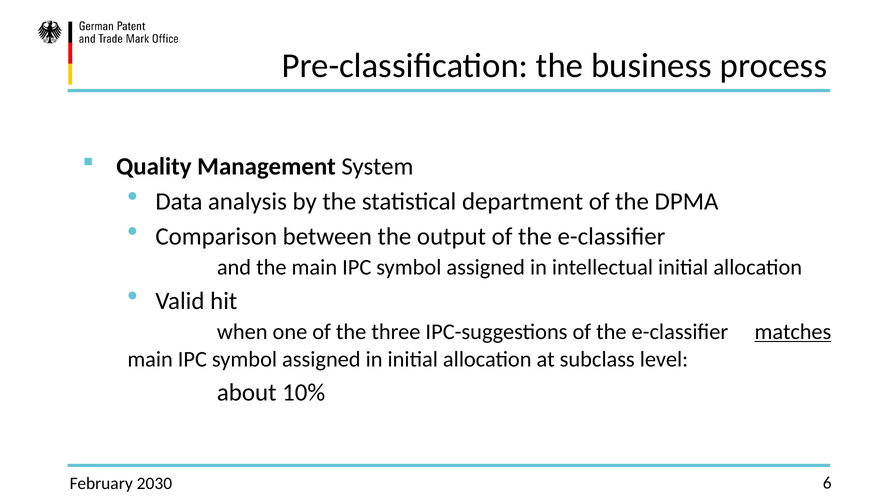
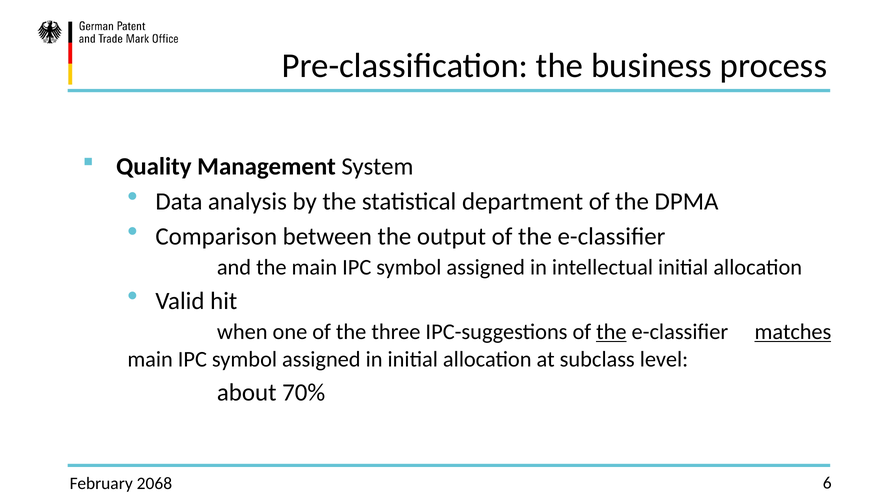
the at (611, 332) underline: none -> present
10%: 10% -> 70%
2030: 2030 -> 2068
